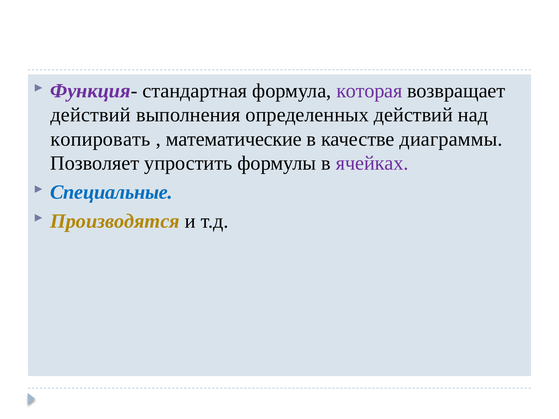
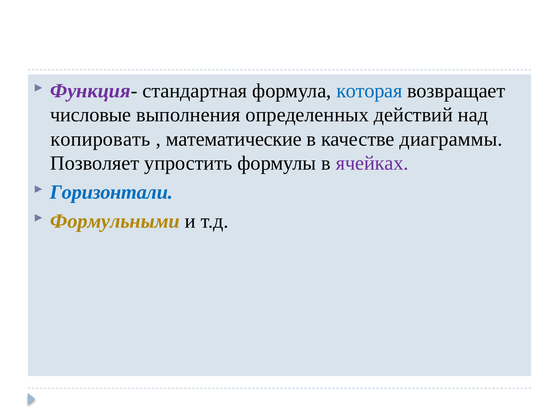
которая colour: purple -> blue
действий at (91, 115): действий -> числовые
Специальные: Специальные -> Горизонтали
Производятся: Производятся -> Формульными
